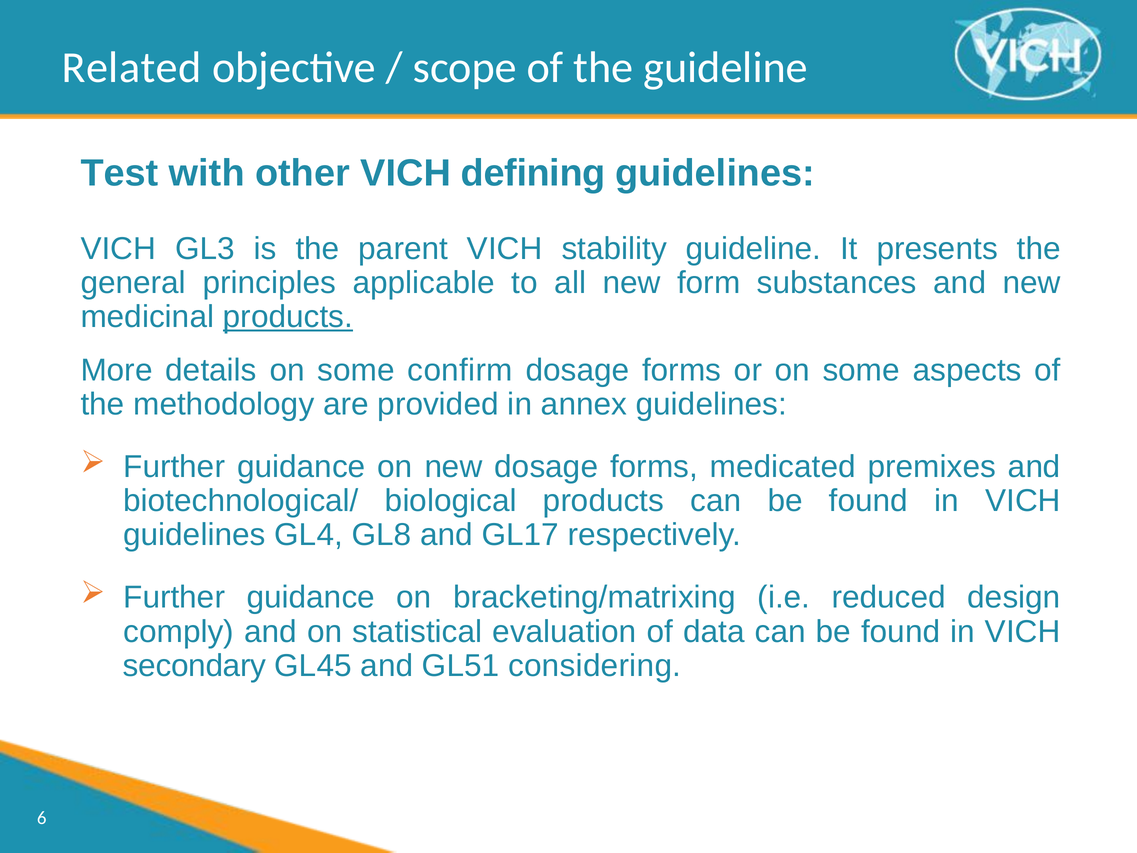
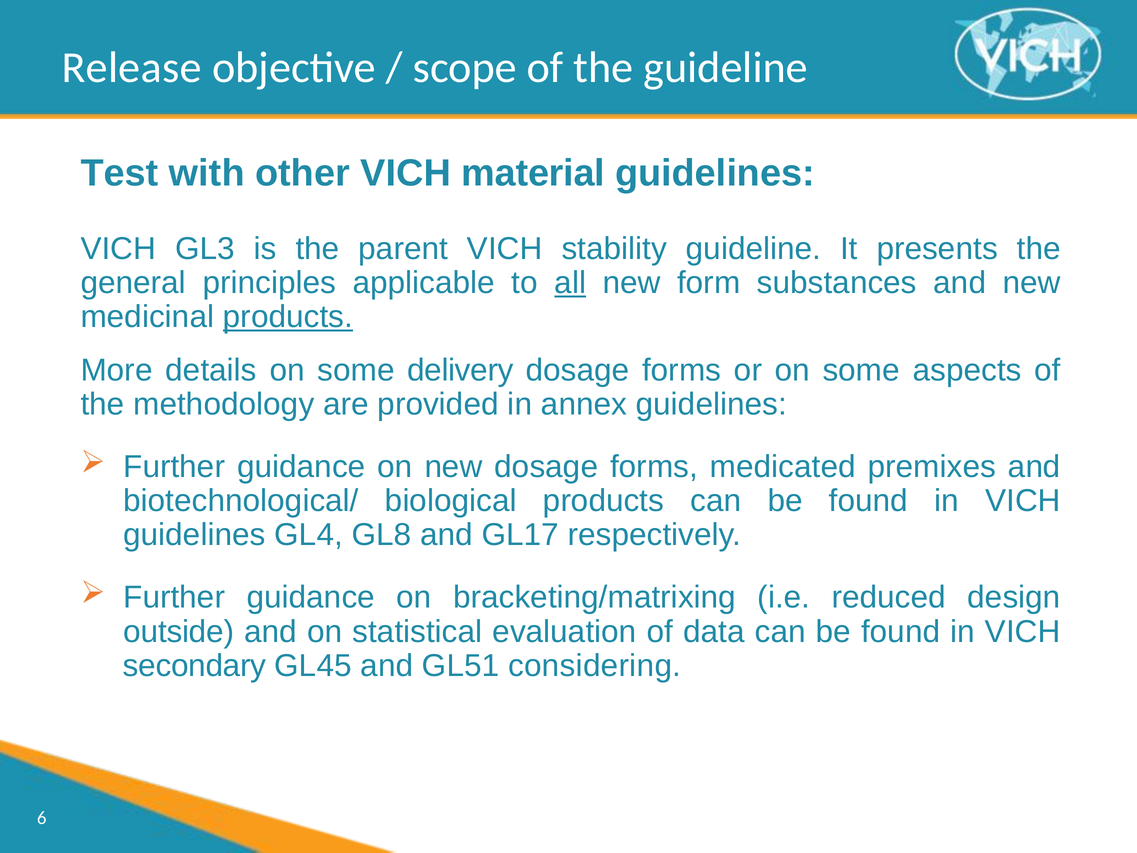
Related: Related -> Release
defining: defining -> material
all underline: none -> present
confirm: confirm -> delivery
comply: comply -> outside
